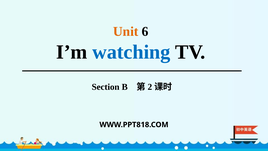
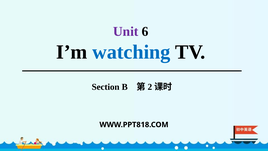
Unit colour: orange -> purple
